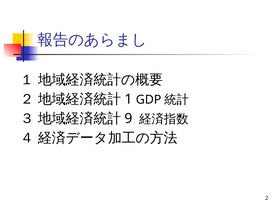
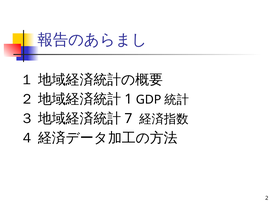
9: 9 -> 7
